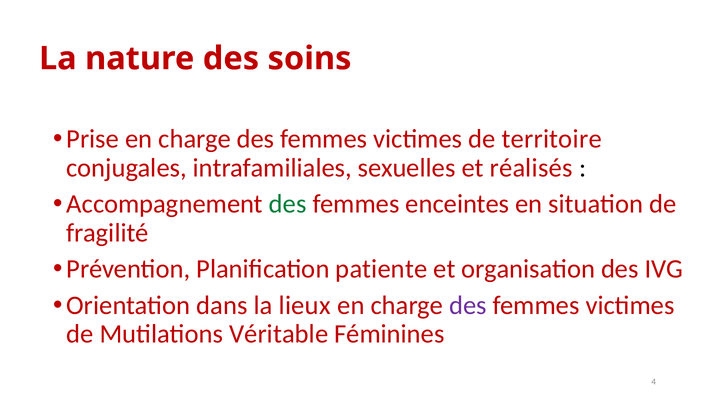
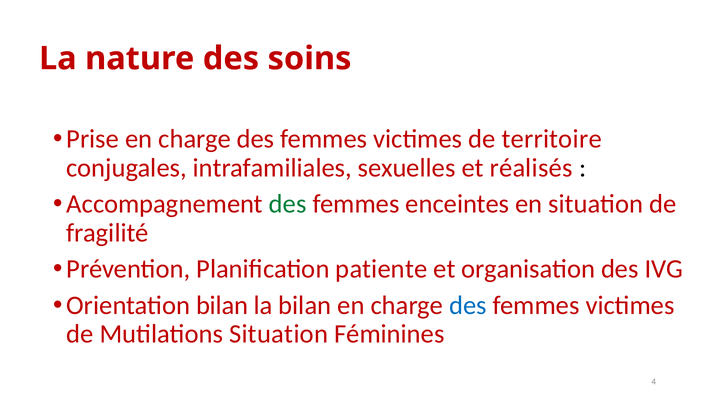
Orientation dans: dans -> bilan
la lieux: lieux -> bilan
des at (468, 305) colour: purple -> blue
Mutilations Véritable: Véritable -> Situation
